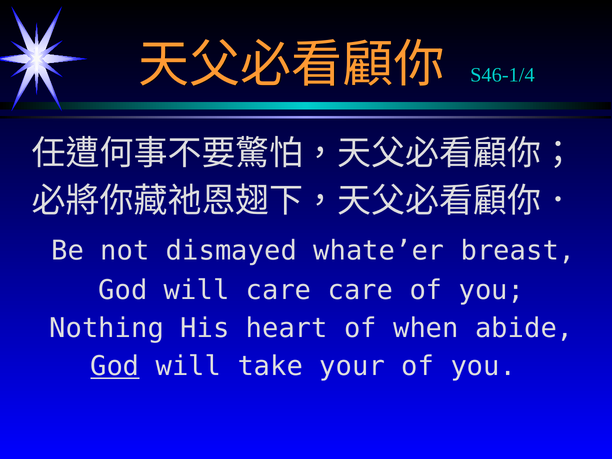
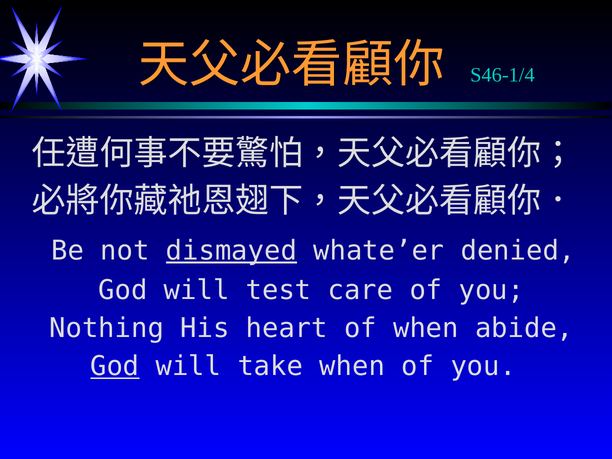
dismayed underline: none -> present
breast: breast -> denied
will care: care -> test
take your: your -> when
